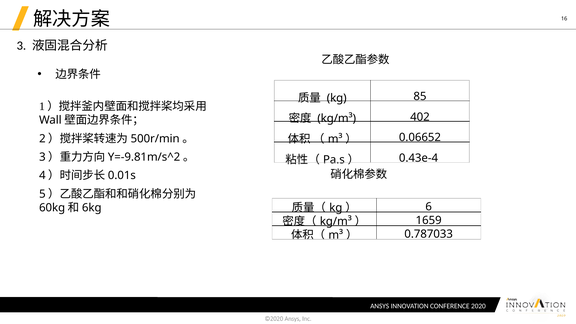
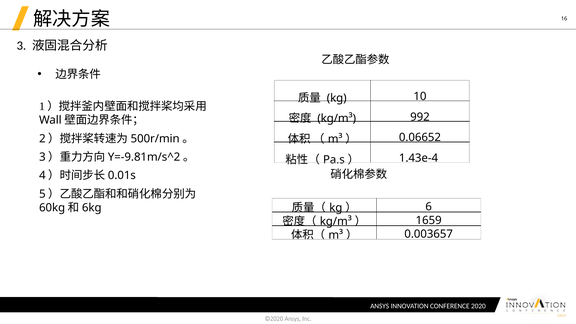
85: 85 -> 10
402: 402 -> 992
0.43e-4: 0.43e-4 -> 1.43e-4
0.787033: 0.787033 -> 0.003657
